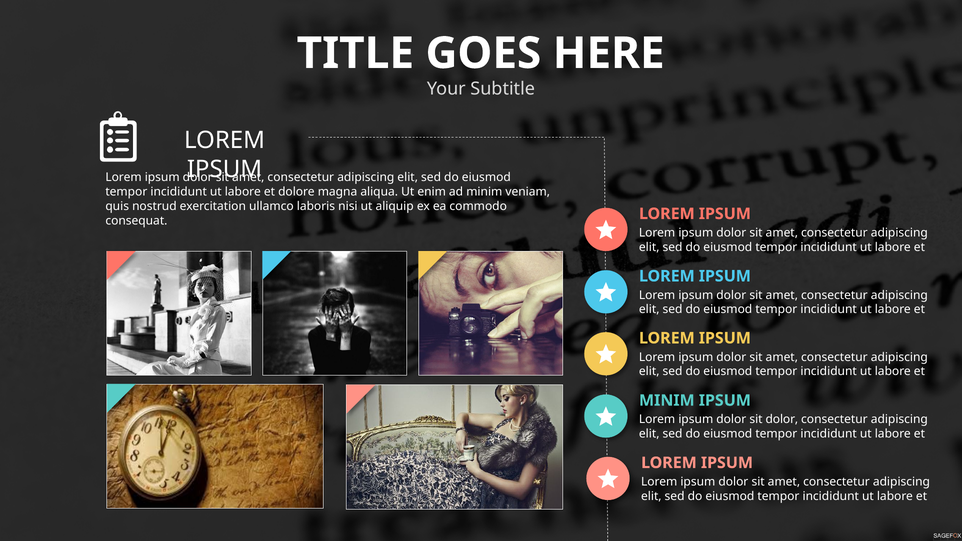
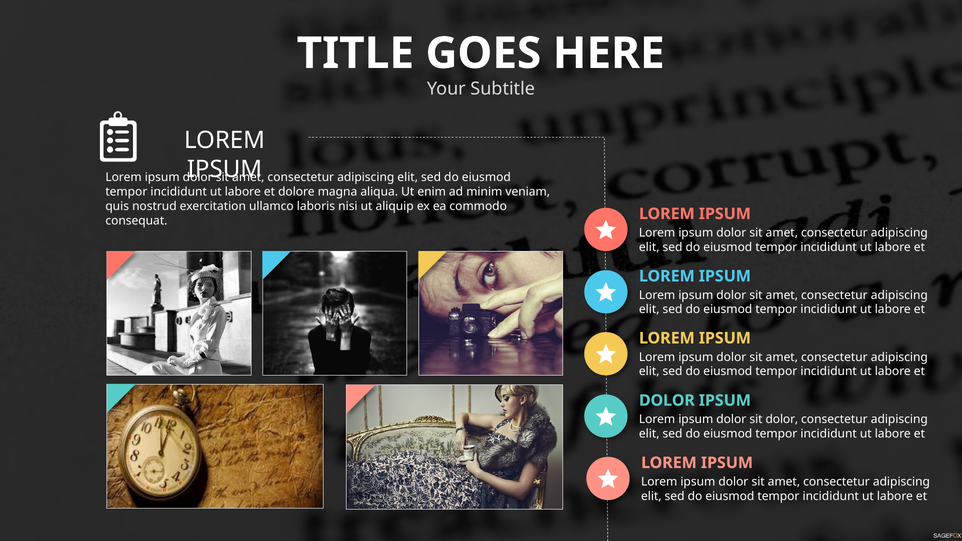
MINIM at (667, 401): MINIM -> DOLOR
